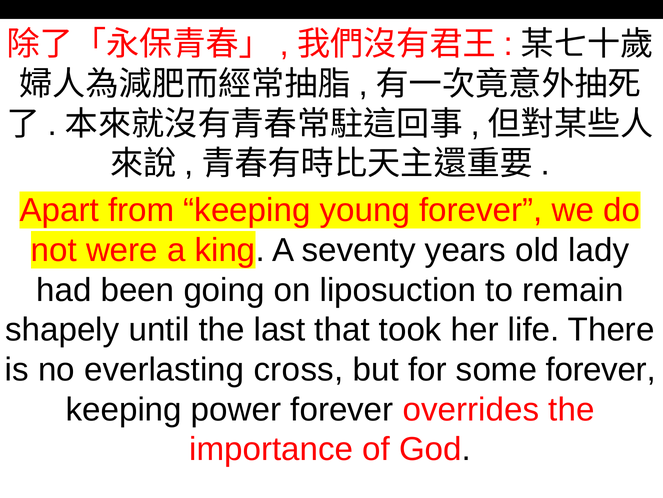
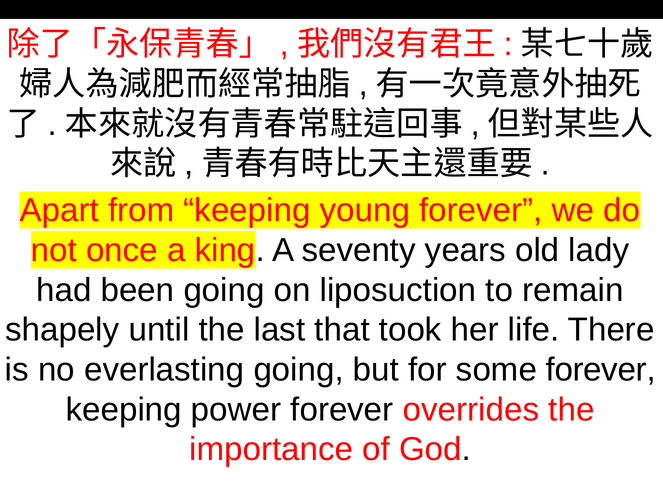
were: were -> once
everlasting cross: cross -> going
